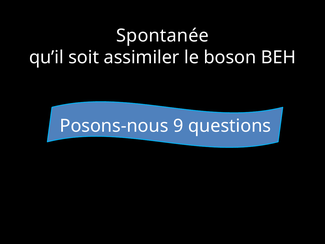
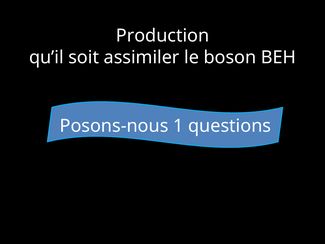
Spontanée: Spontanée -> Production
9: 9 -> 1
